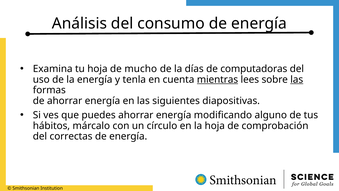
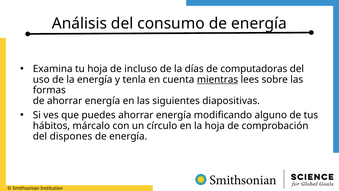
mucho: mucho -> incluso
las at (297, 79) underline: present -> none
correctas: correctas -> dispones
